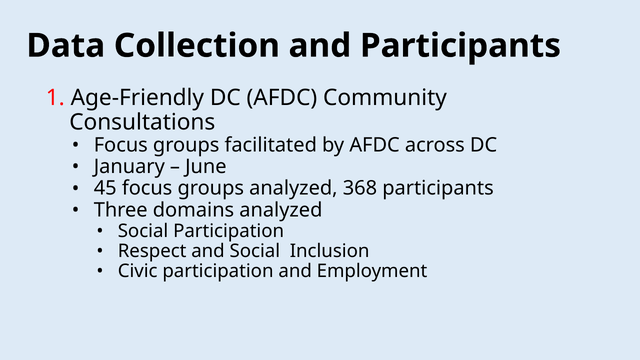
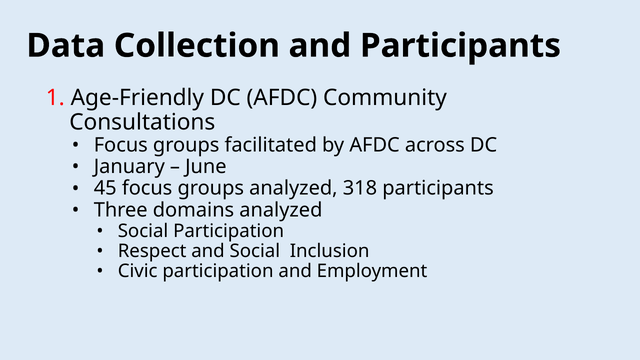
368: 368 -> 318
